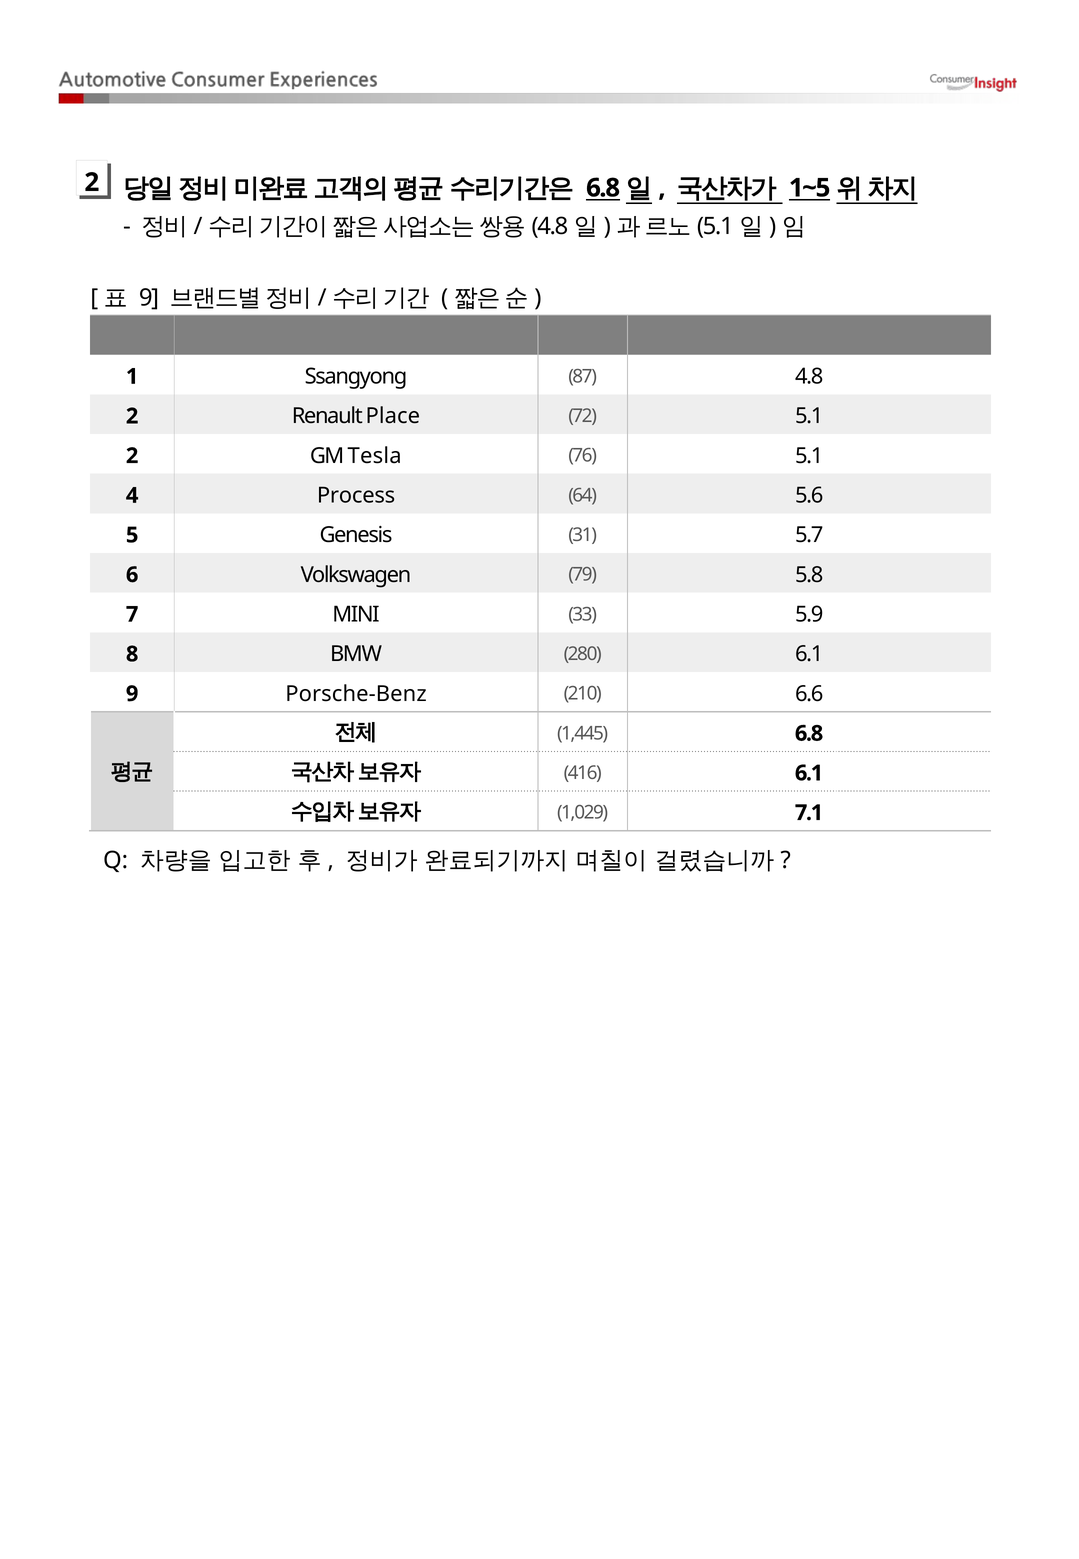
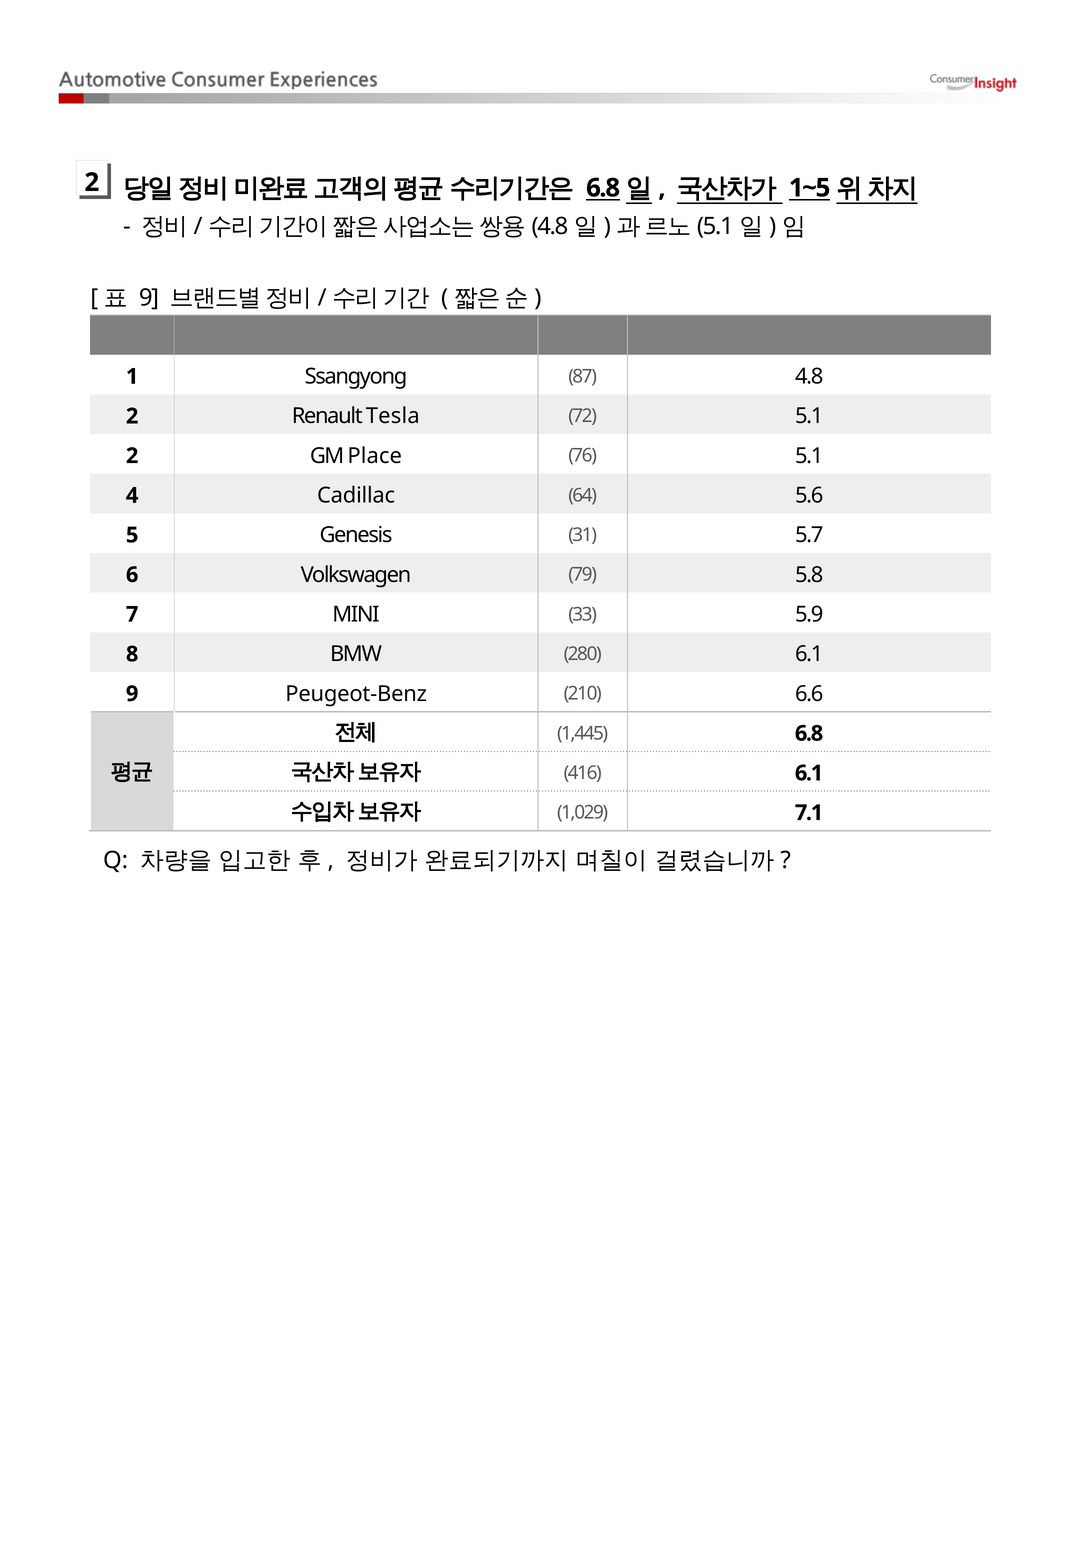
Place: Place -> Tesla
Tesla: Tesla -> Place
Process: Process -> Cadillac
Porsche-Benz: Porsche-Benz -> Peugeot-Benz
